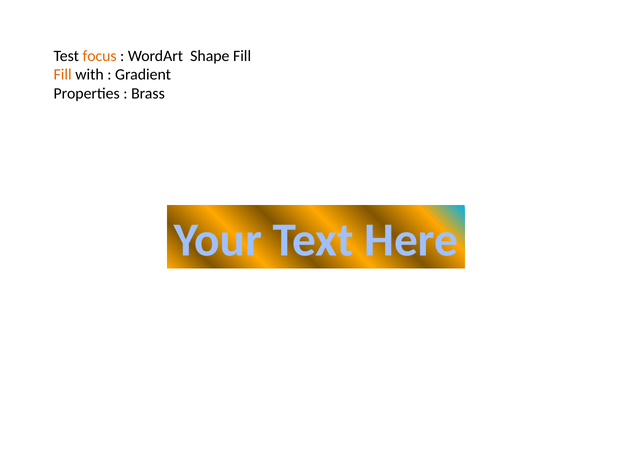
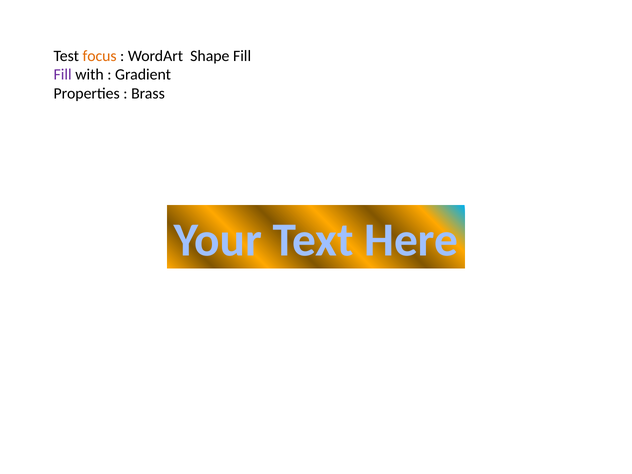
Fill at (63, 75) colour: orange -> purple
